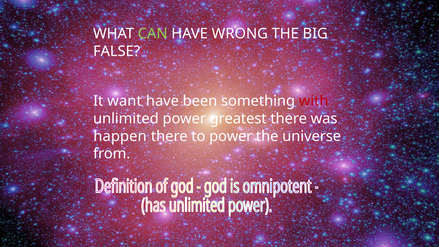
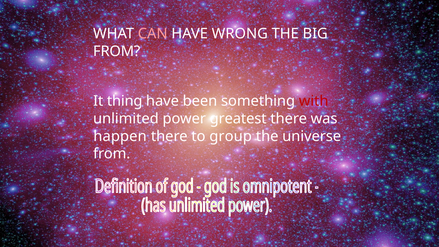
CAN colour: light green -> pink
FALSE at (117, 51): FALSE -> FROM
want: want -> thing
to power: power -> group
